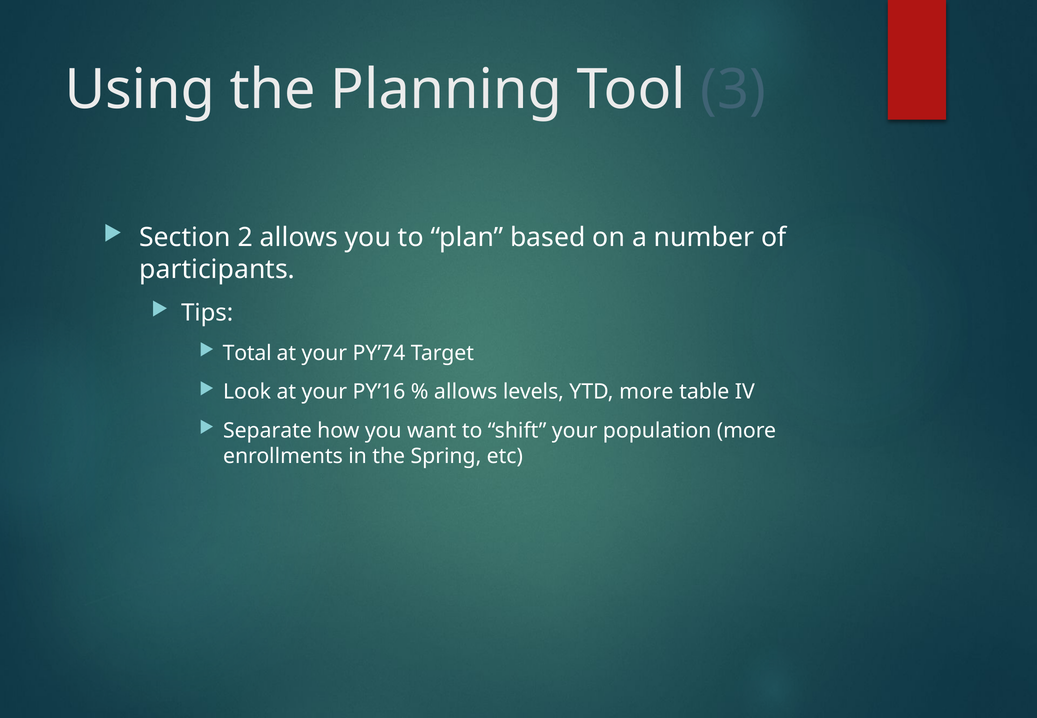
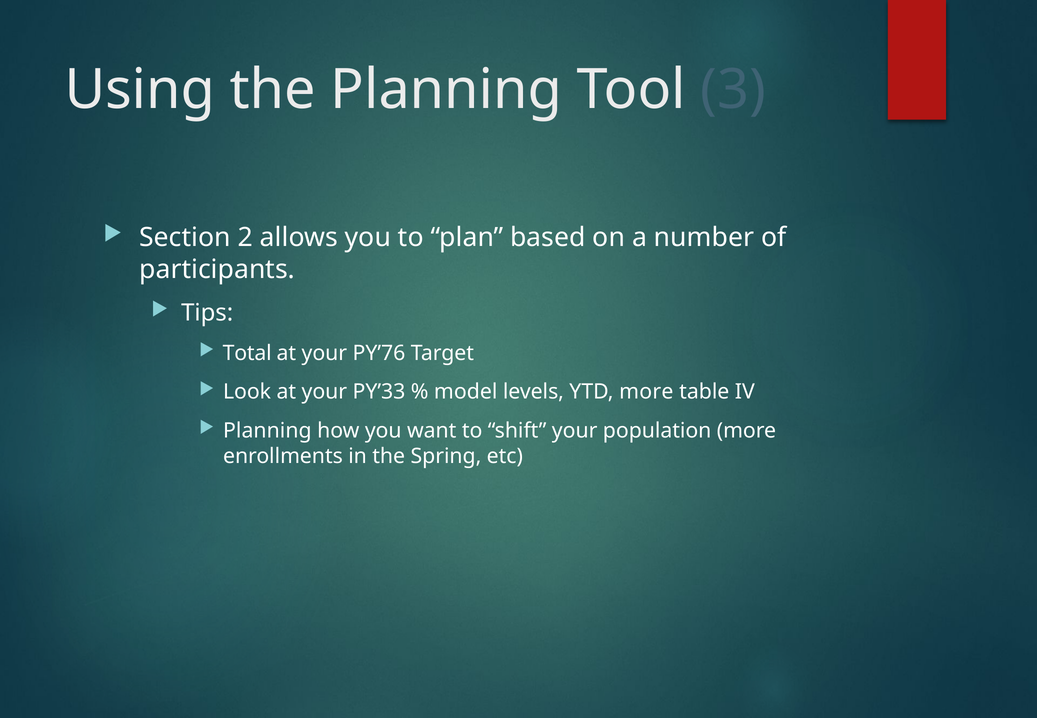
PY’74: PY’74 -> PY’76
PY’16: PY’16 -> PY’33
allows at (466, 392): allows -> model
Separate at (267, 431): Separate -> Planning
